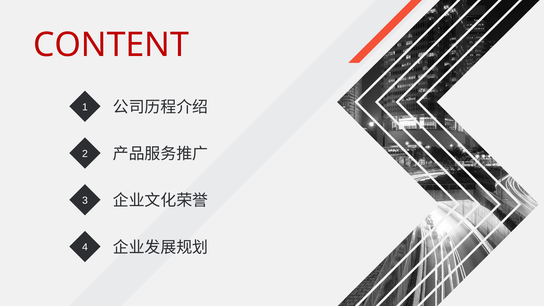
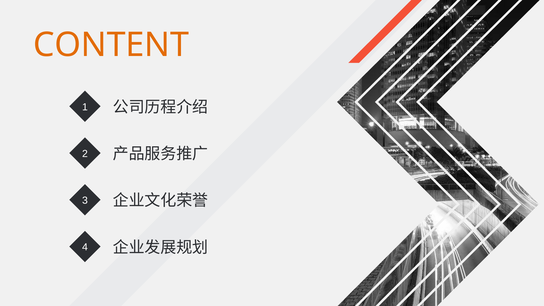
CONTENT colour: red -> orange
